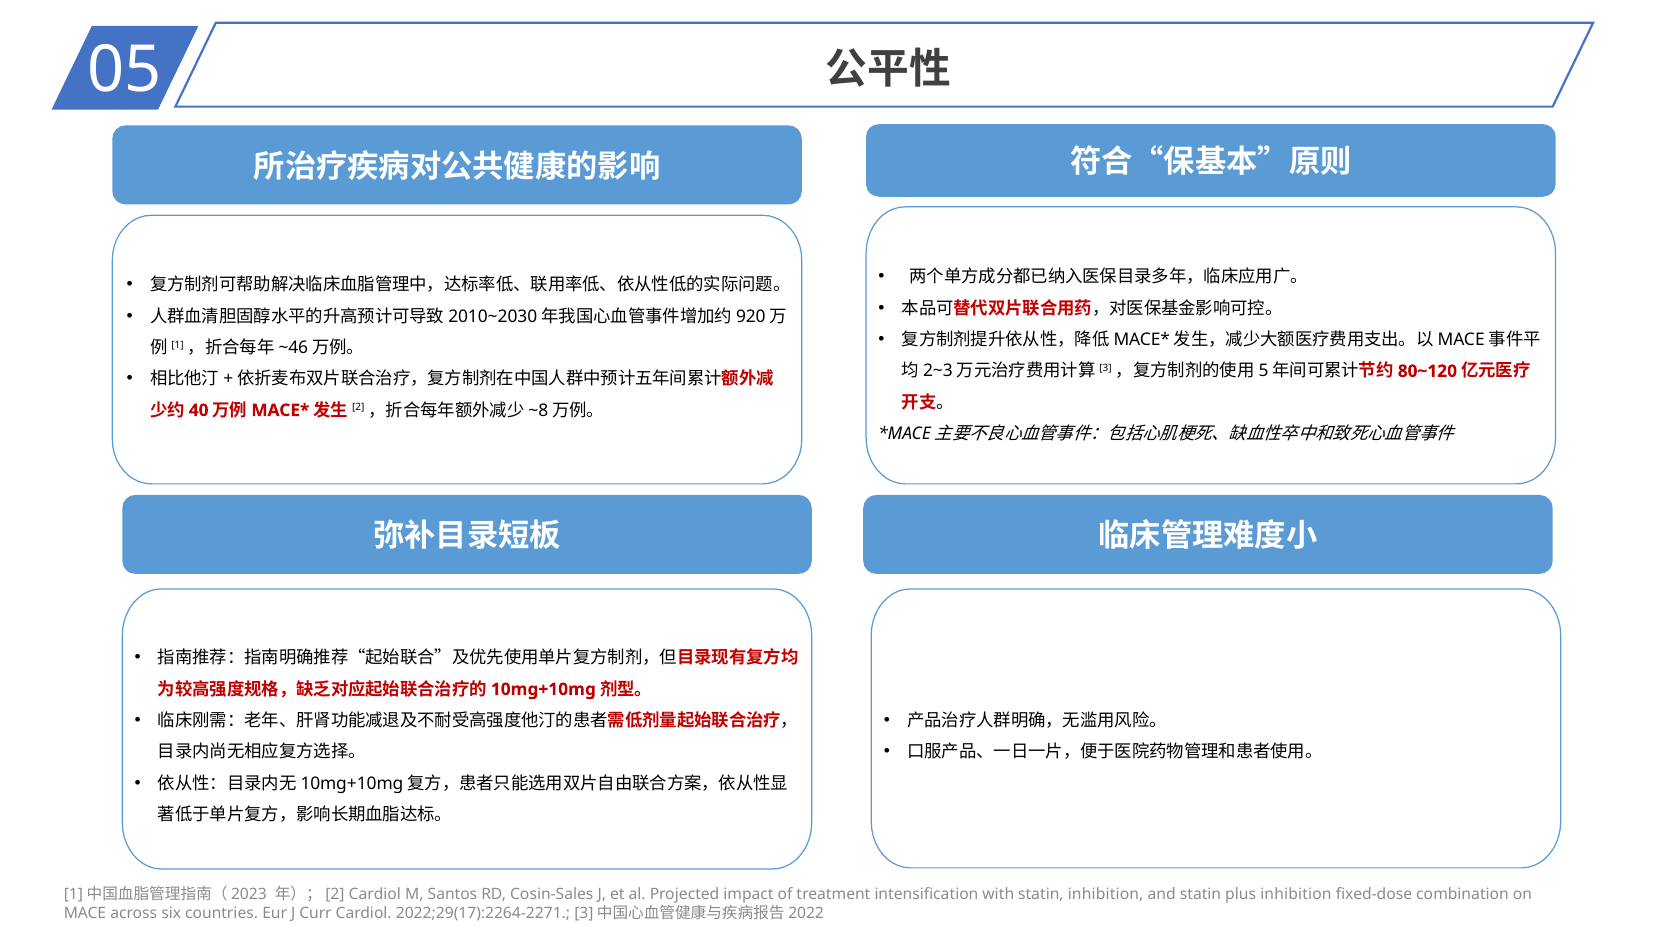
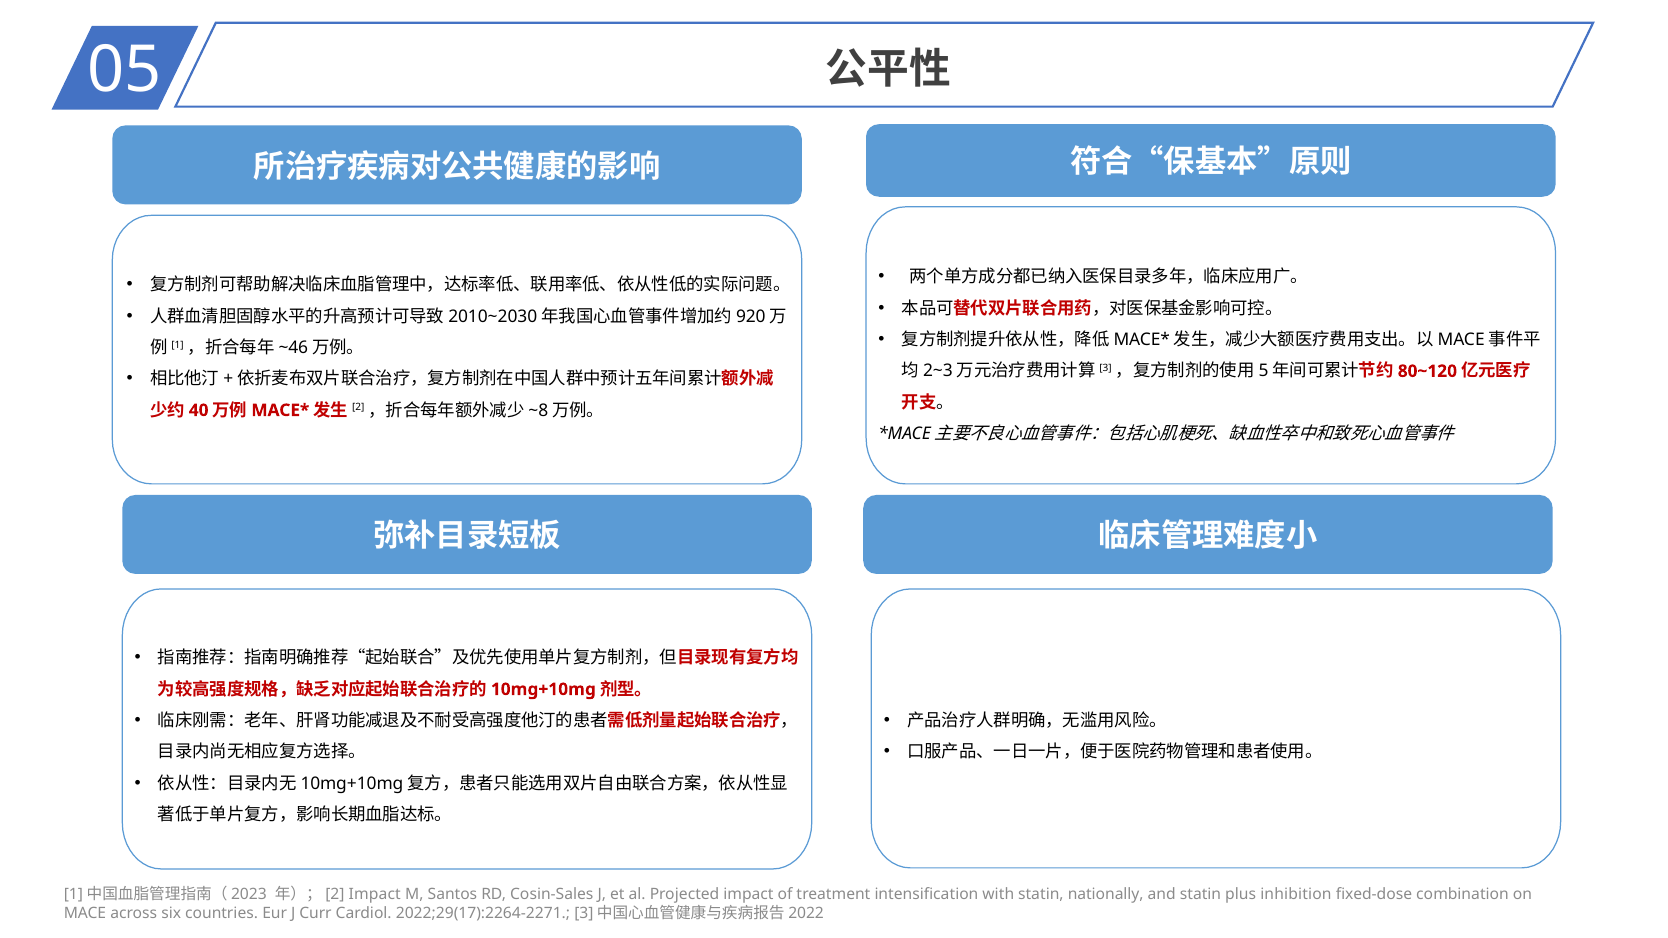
Cardiol at (375, 895): Cardiol -> Impact
statin inhibition: inhibition -> nationally
